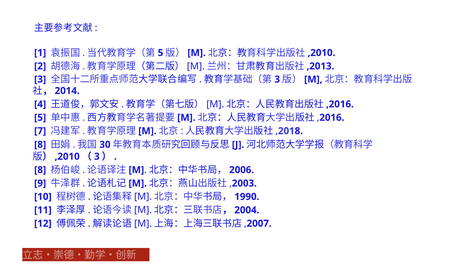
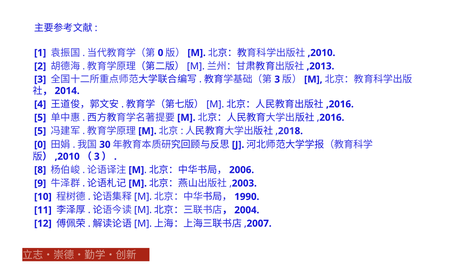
5 at (161, 53): 5 -> 0
7 at (40, 131): 7 -> 5
8 at (40, 144): 8 -> 0
